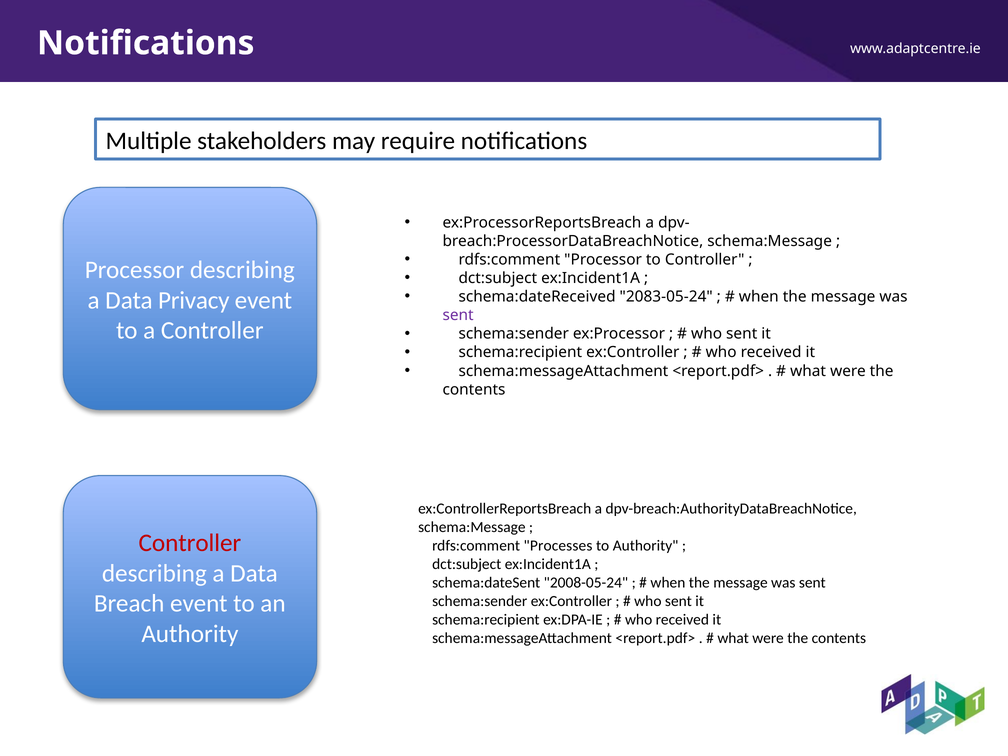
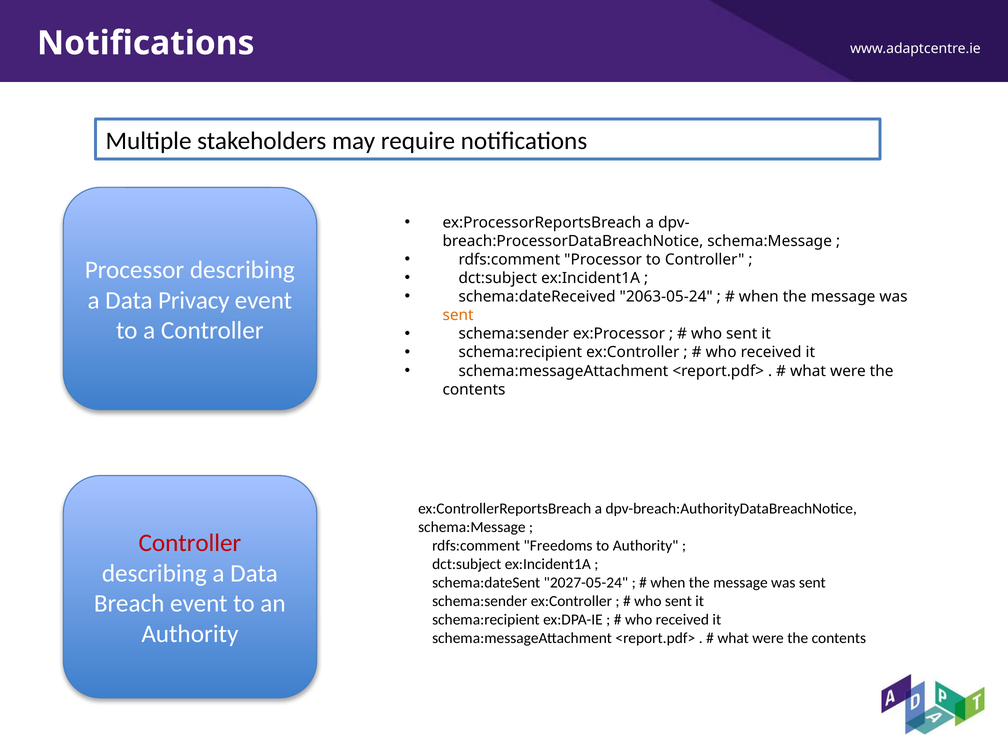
2083-05-24: 2083-05-24 -> 2063-05-24
sent at (458, 315) colour: purple -> orange
Processes: Processes -> Freedoms
2008-05-24: 2008-05-24 -> 2027-05-24
